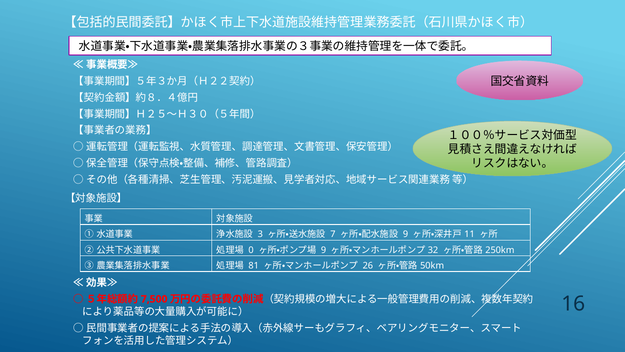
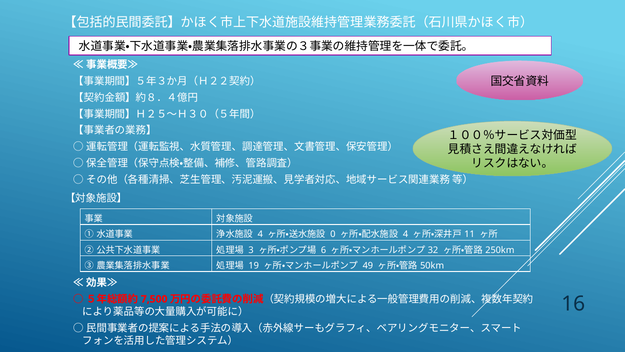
3 at (260, 234): 3 -> 4
7: 7 -> 0
9 at (406, 234): 9 -> 4
0: 0 -> 3
9 at (323, 250): 9 -> 6
81: 81 -> 19
26: 26 -> 49
